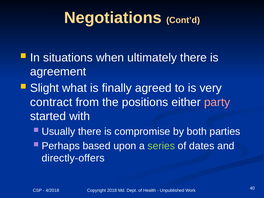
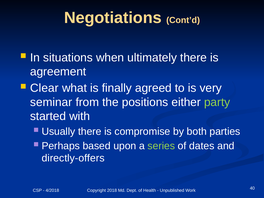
Slight: Slight -> Clear
contract: contract -> seminar
party colour: pink -> light green
